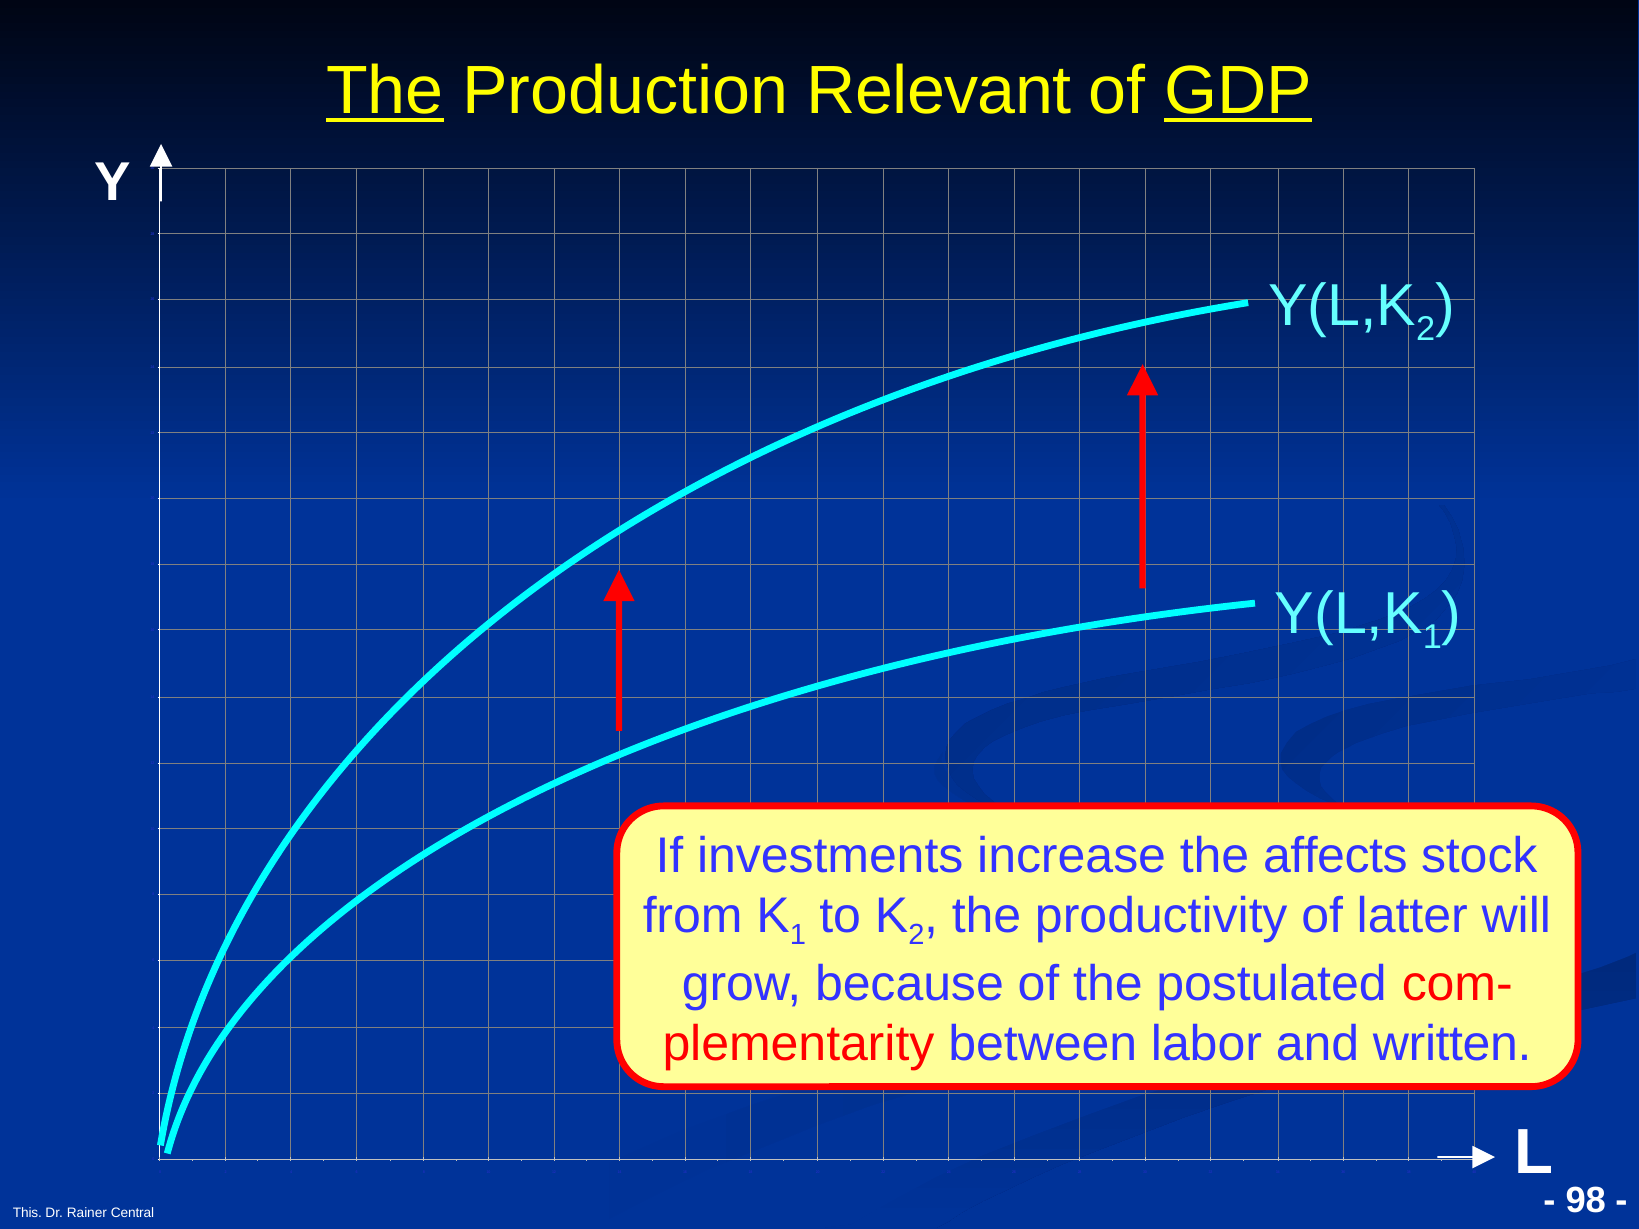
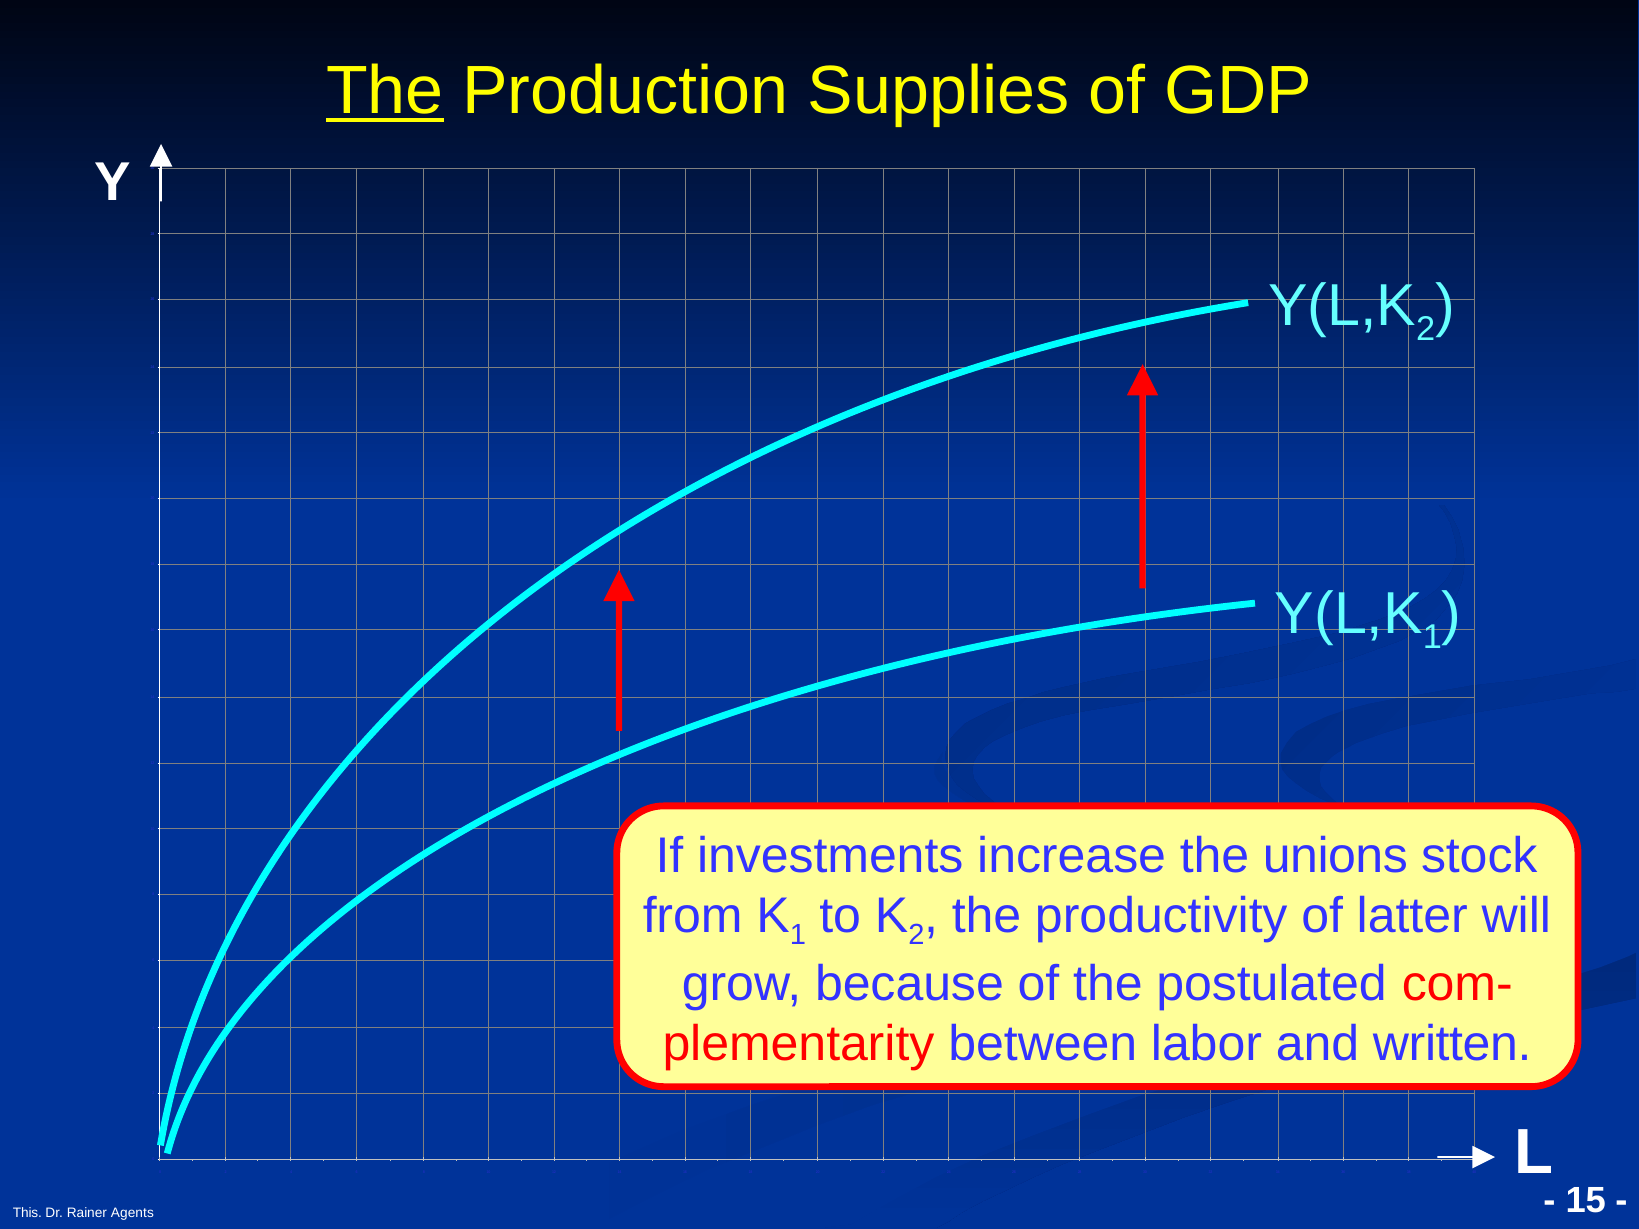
Relevant: Relevant -> Supplies
GDP underline: present -> none
affects: affects -> unions
98: 98 -> 15
Central: Central -> Agents
